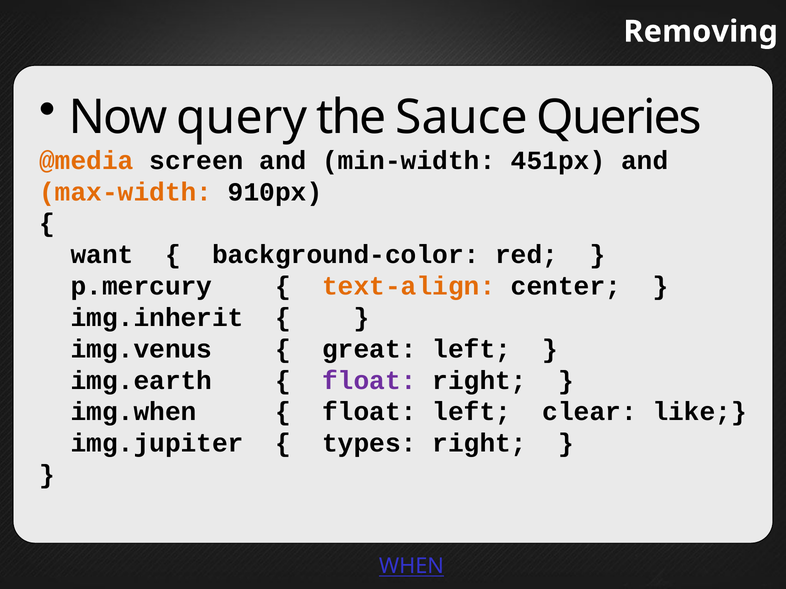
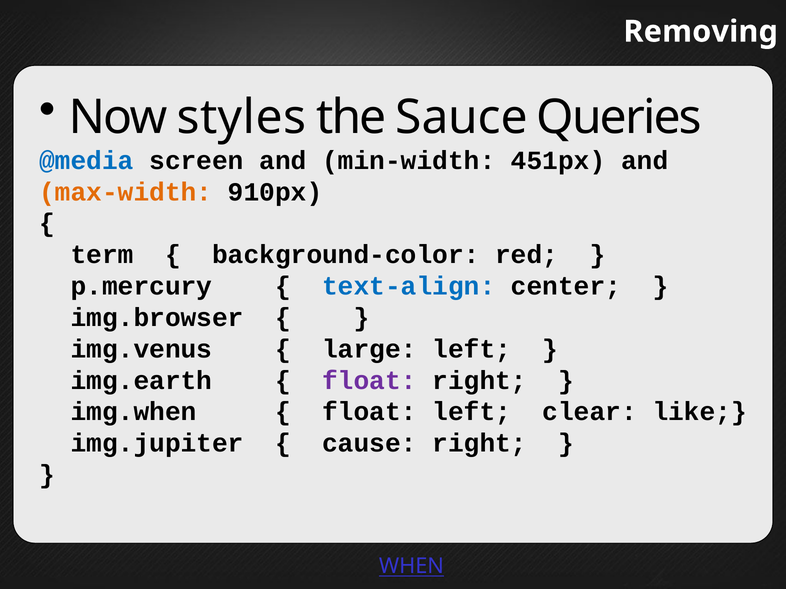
query: query -> styles
@media colour: orange -> blue
want: want -> term
text-align colour: orange -> blue
img.inherit: img.inherit -> img.browser
great: great -> large
types: types -> cause
